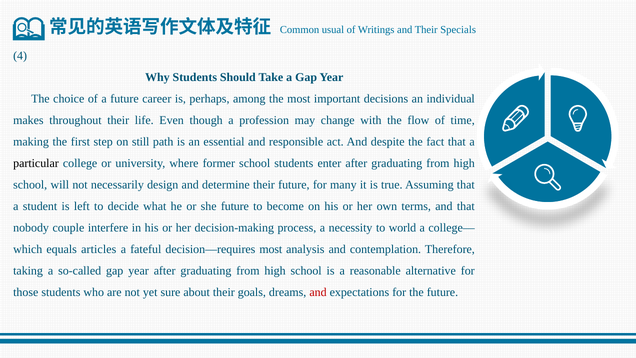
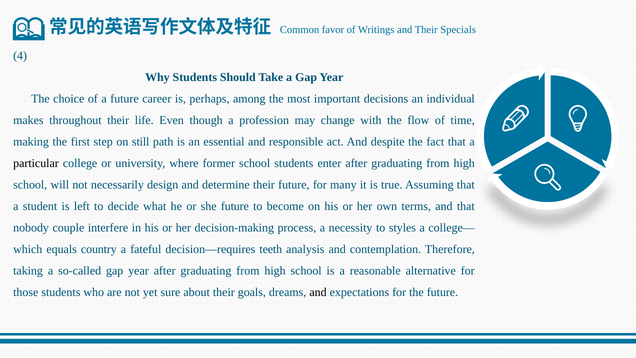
usual: usual -> favor
world: world -> styles
articles: articles -> country
decision—requires most: most -> teeth
and at (318, 292) colour: red -> black
